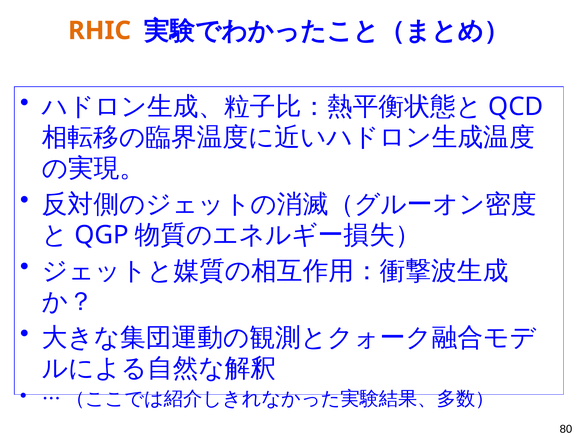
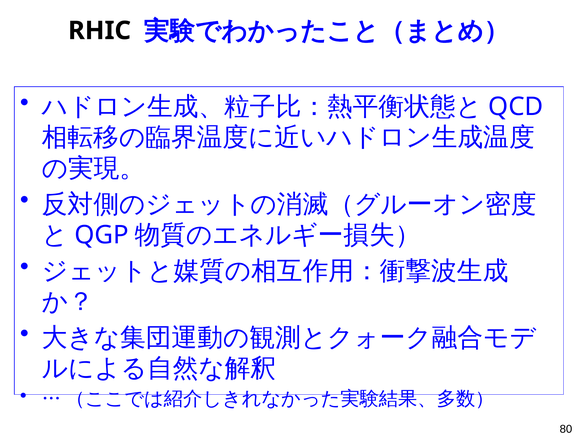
RHIC colour: orange -> black
